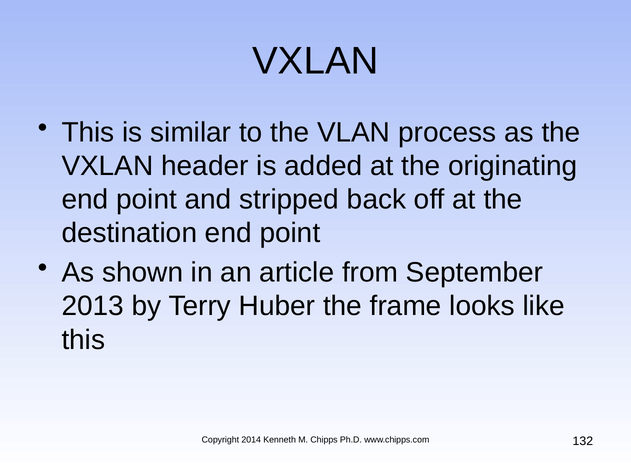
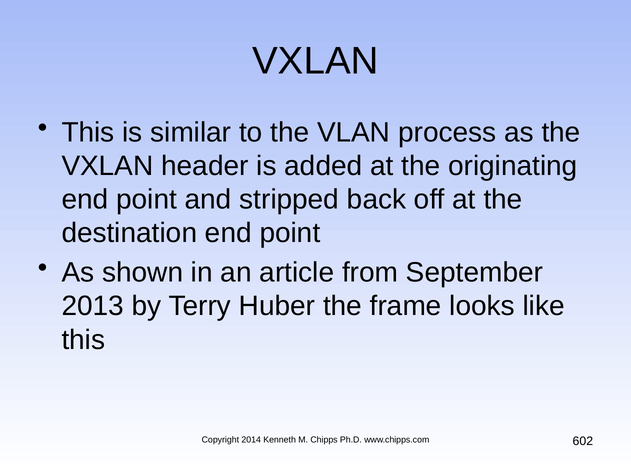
132: 132 -> 602
